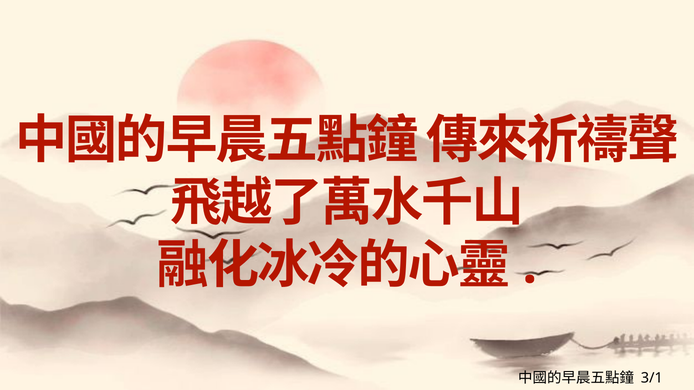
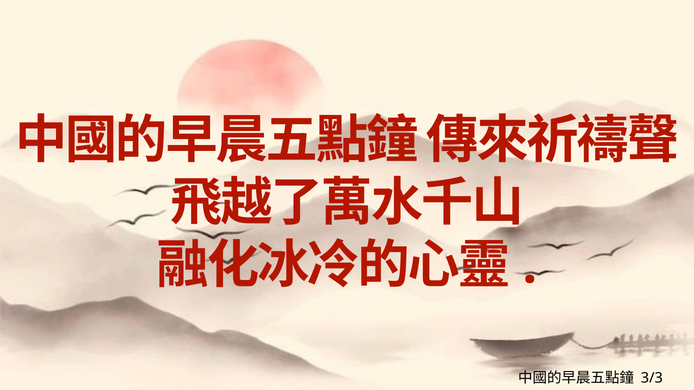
3/1: 3/1 -> 3/3
